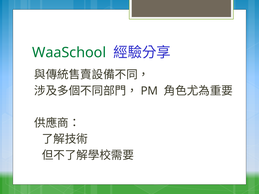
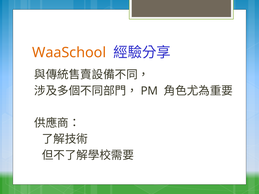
WaaSchool colour: green -> orange
